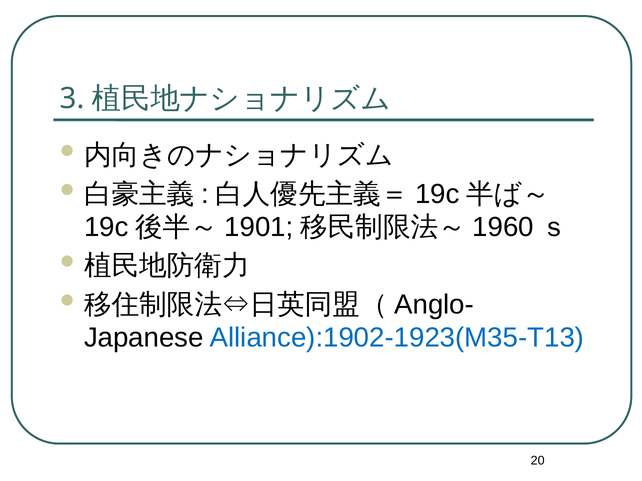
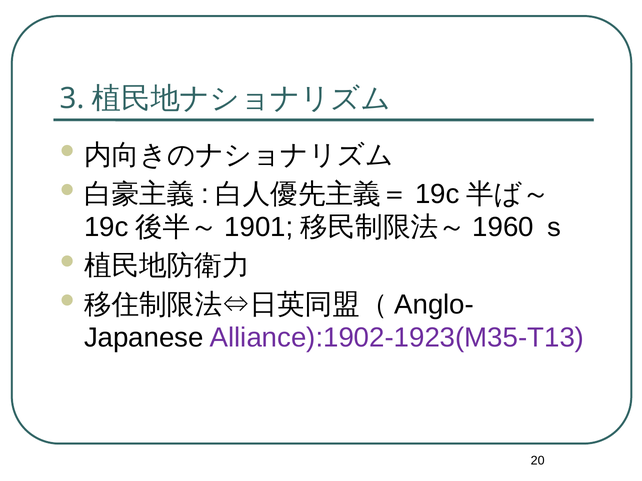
Alliance):1902-1923(M35-T13 colour: blue -> purple
